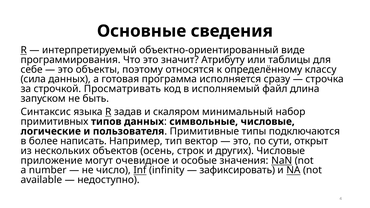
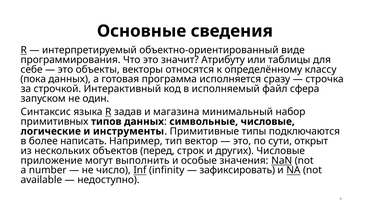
поэтому: поэтому -> векторы
сила: сила -> пока
Просматривать: Просматривать -> Интерактивный
длина: длина -> сфера
быть: быть -> один
скаляром: скаляром -> магазина
пользователя: пользователя -> инструменты
осень: осень -> перед
очевидное: очевидное -> выполнить
